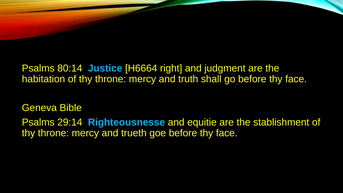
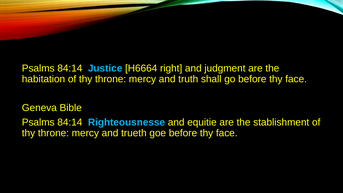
80:14 at (70, 68): 80:14 -> 84:14
29:14 at (70, 122): 29:14 -> 84:14
